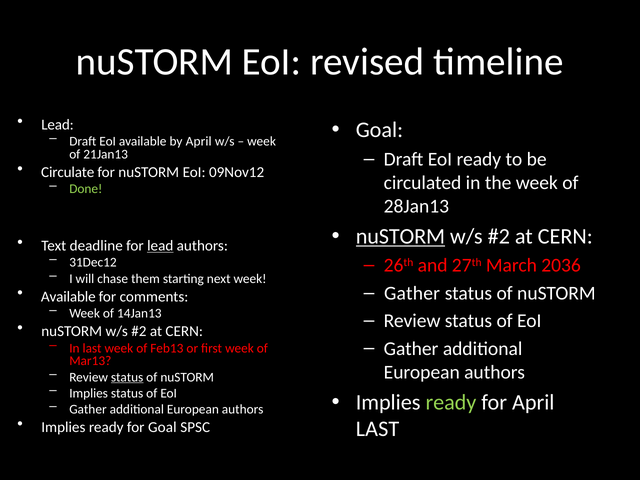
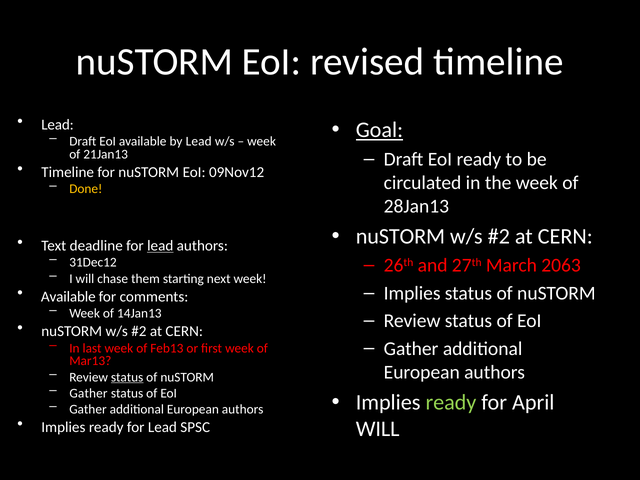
Goal at (379, 130) underline: none -> present
by April: April -> Lead
Circulate at (68, 172): Circulate -> Timeline
Done colour: light green -> yellow
nuSTORM at (400, 236) underline: present -> none
2036: 2036 -> 2063
Gather at (412, 293): Gather -> Implies
Implies at (89, 393): Implies -> Gather
ready for Goal: Goal -> Lead
LAST at (378, 429): LAST -> WILL
